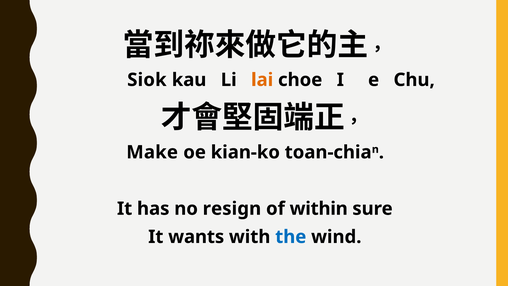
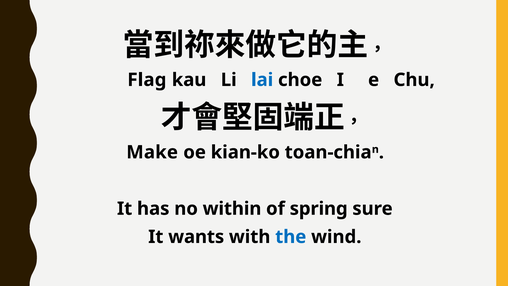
Siok: Siok -> Flag
lai colour: orange -> blue
resign: resign -> within
within: within -> spring
